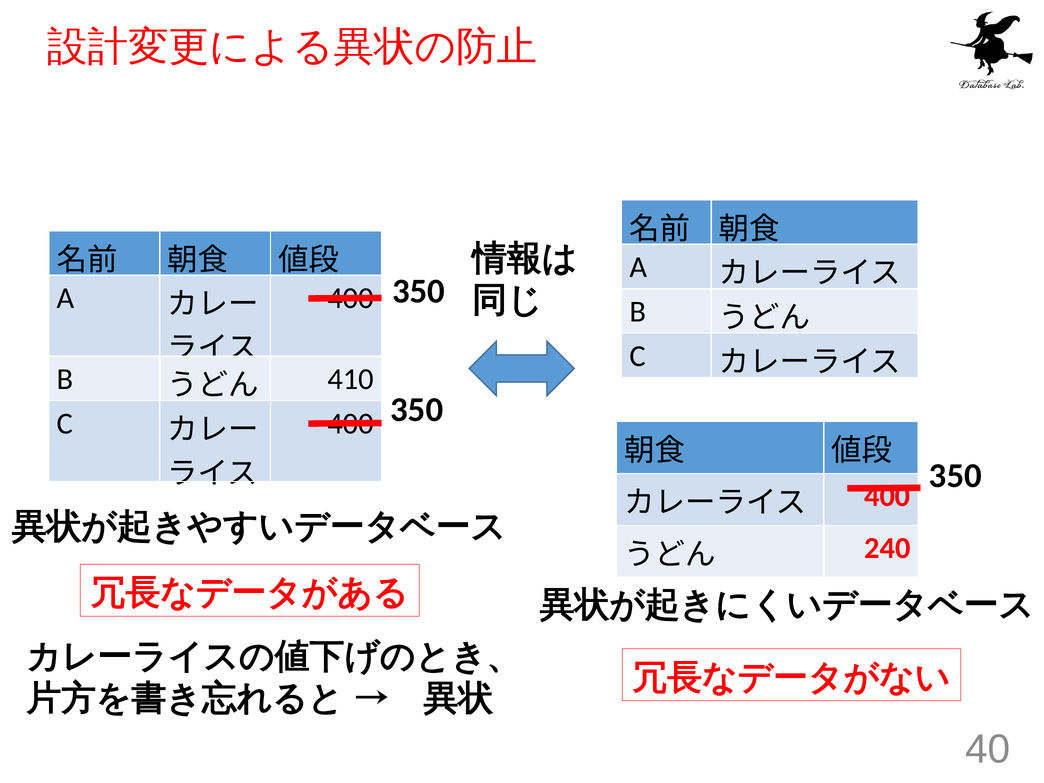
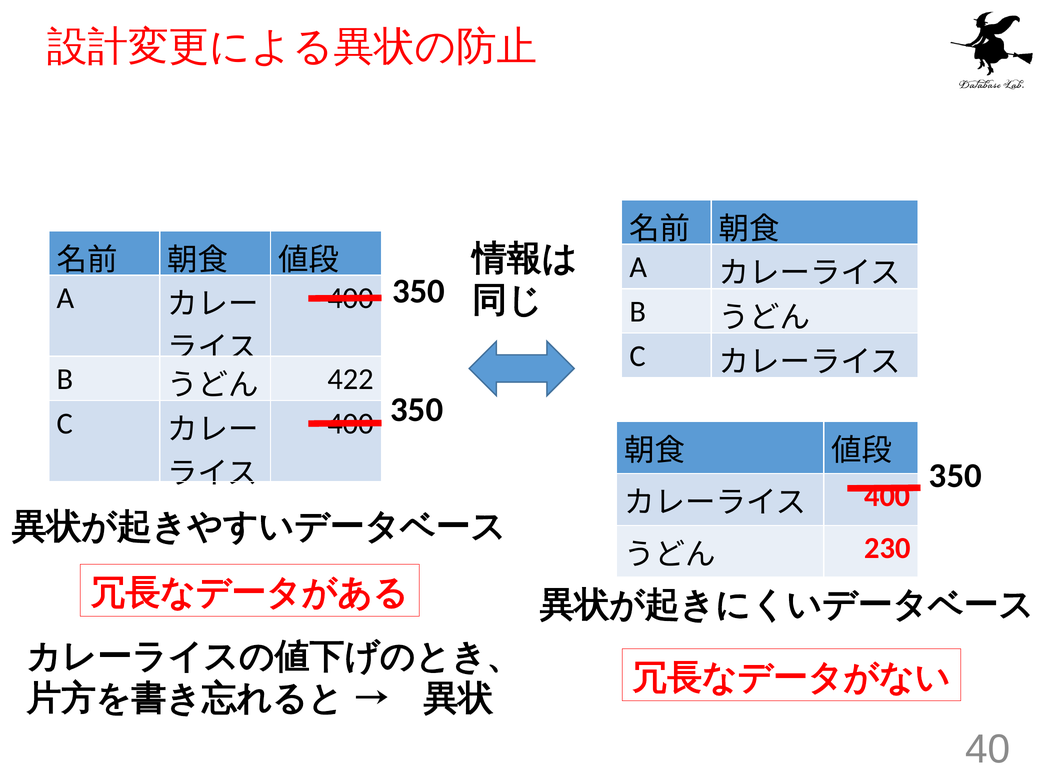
410: 410 -> 422
240: 240 -> 230
